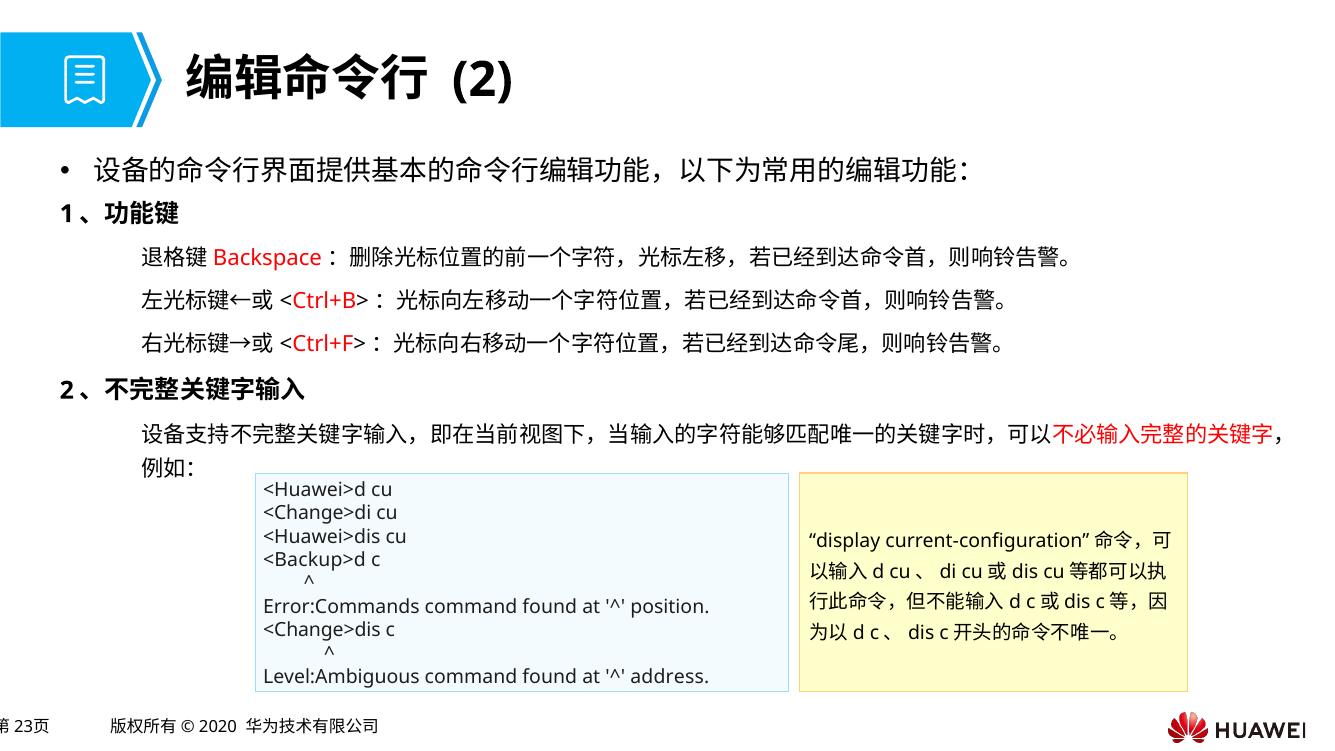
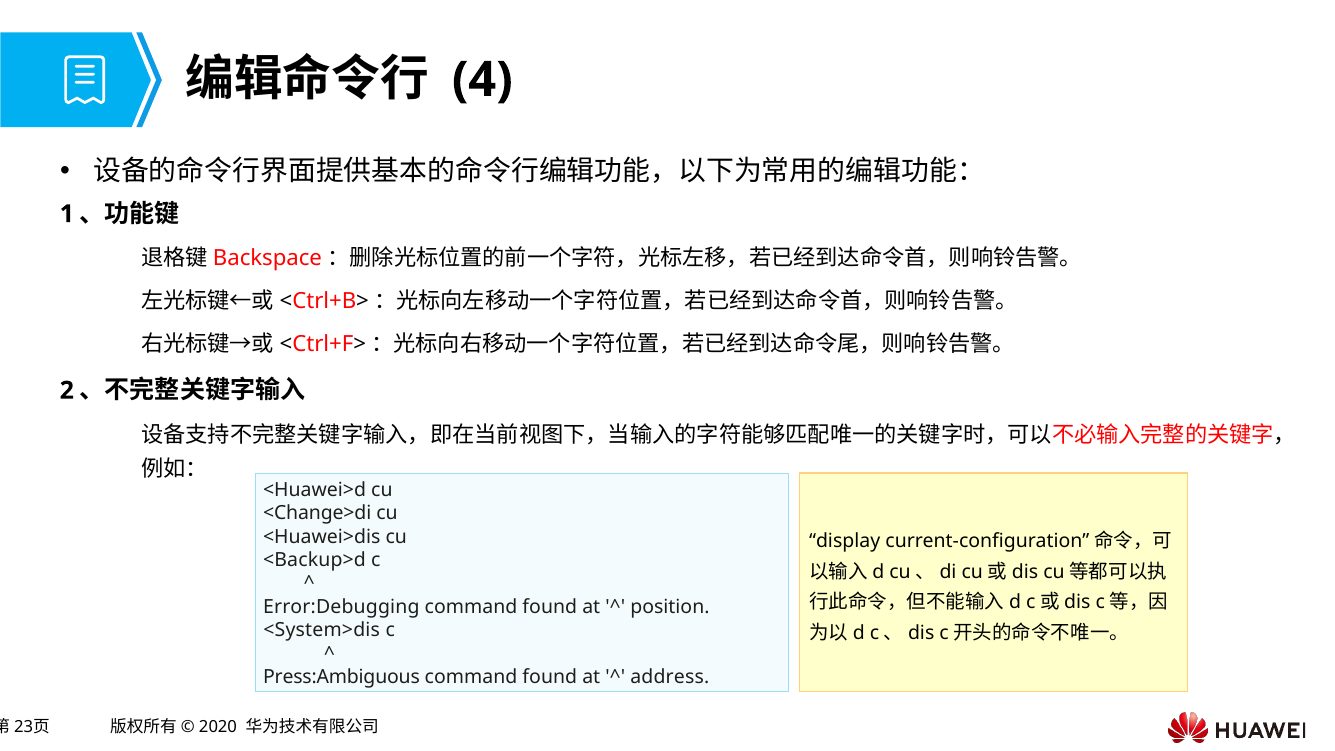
2 at (482, 80): 2 -> 4
Error:Commands: Error:Commands -> Error:Debugging
<Change>dis: <Change>dis -> <System>dis
Level:Ambiguous: Level:Ambiguous -> Press:Ambiguous
